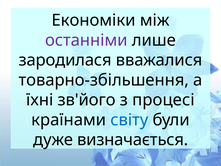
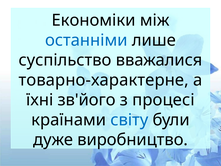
останніми colour: purple -> blue
зародилася: зародилася -> суспільство
товарно-збільшення: товарно-збільшення -> товарно-характерне
визначається: визначається -> виробництво
